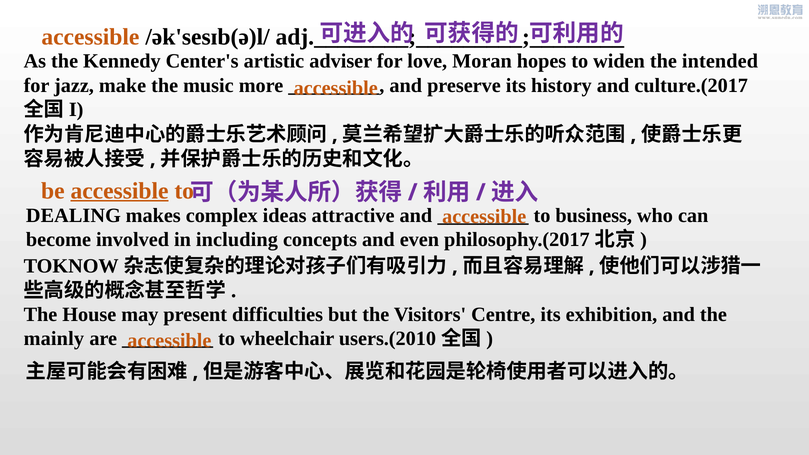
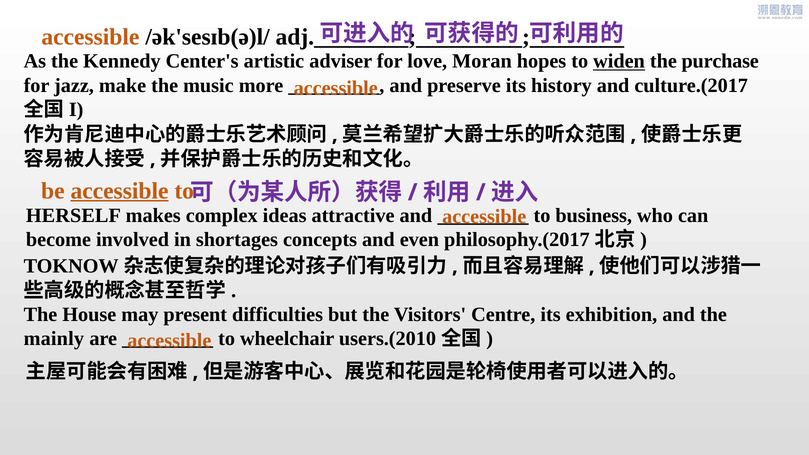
widen underline: none -> present
intended: intended -> purchase
DEALING: DEALING -> HERSELF
including: including -> shortages
